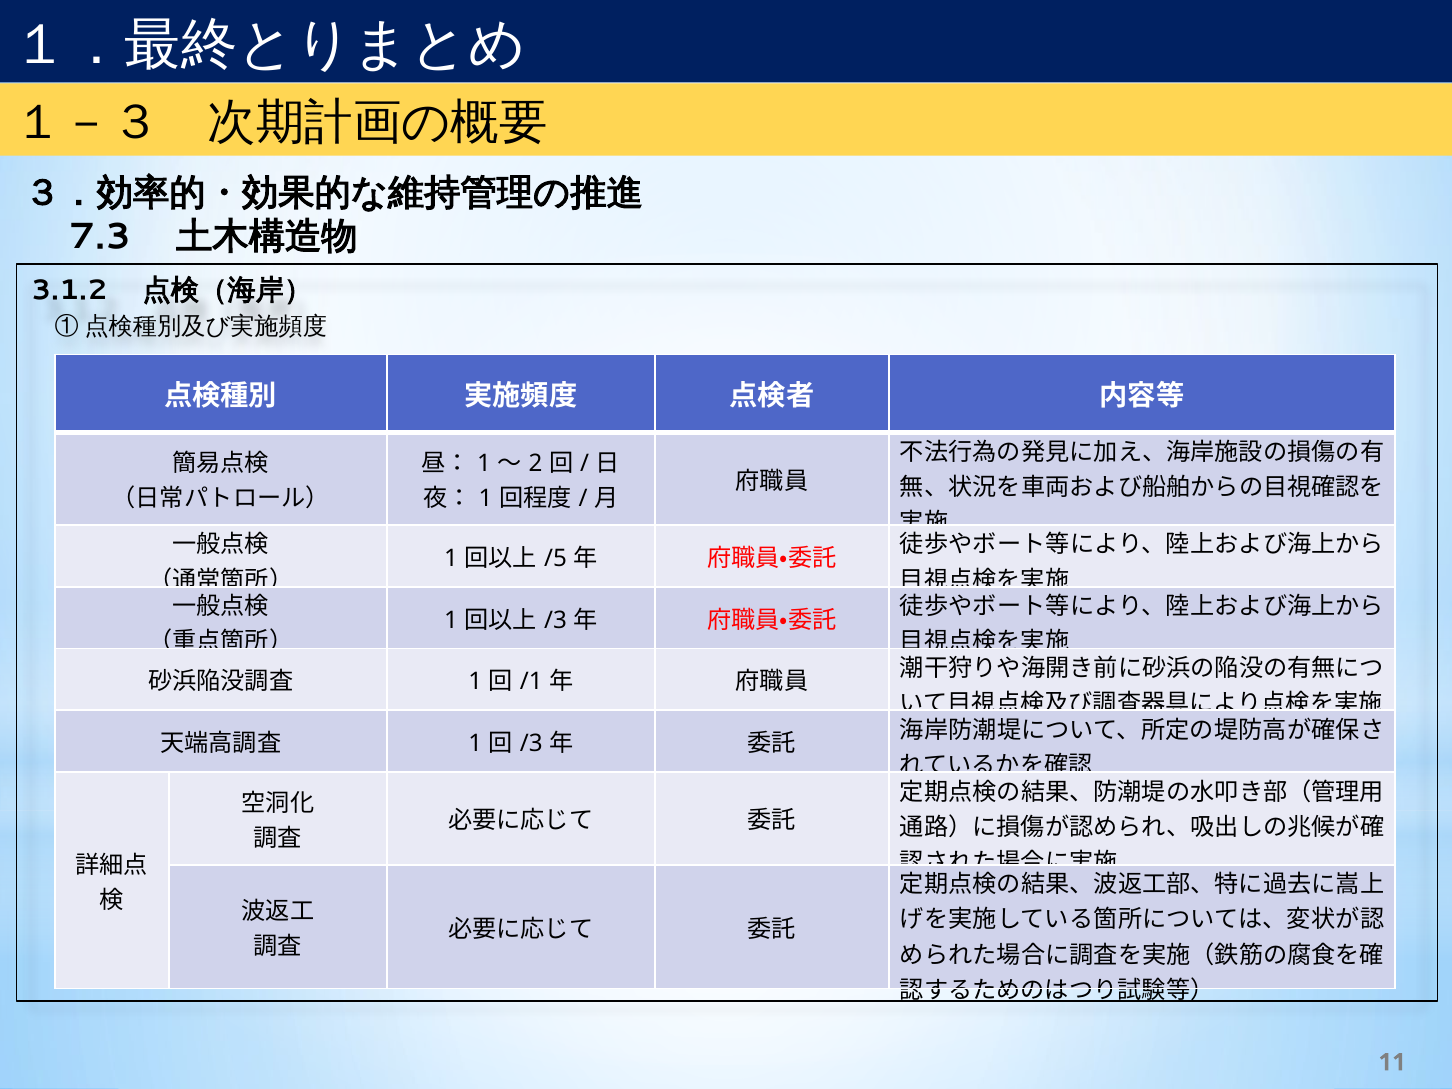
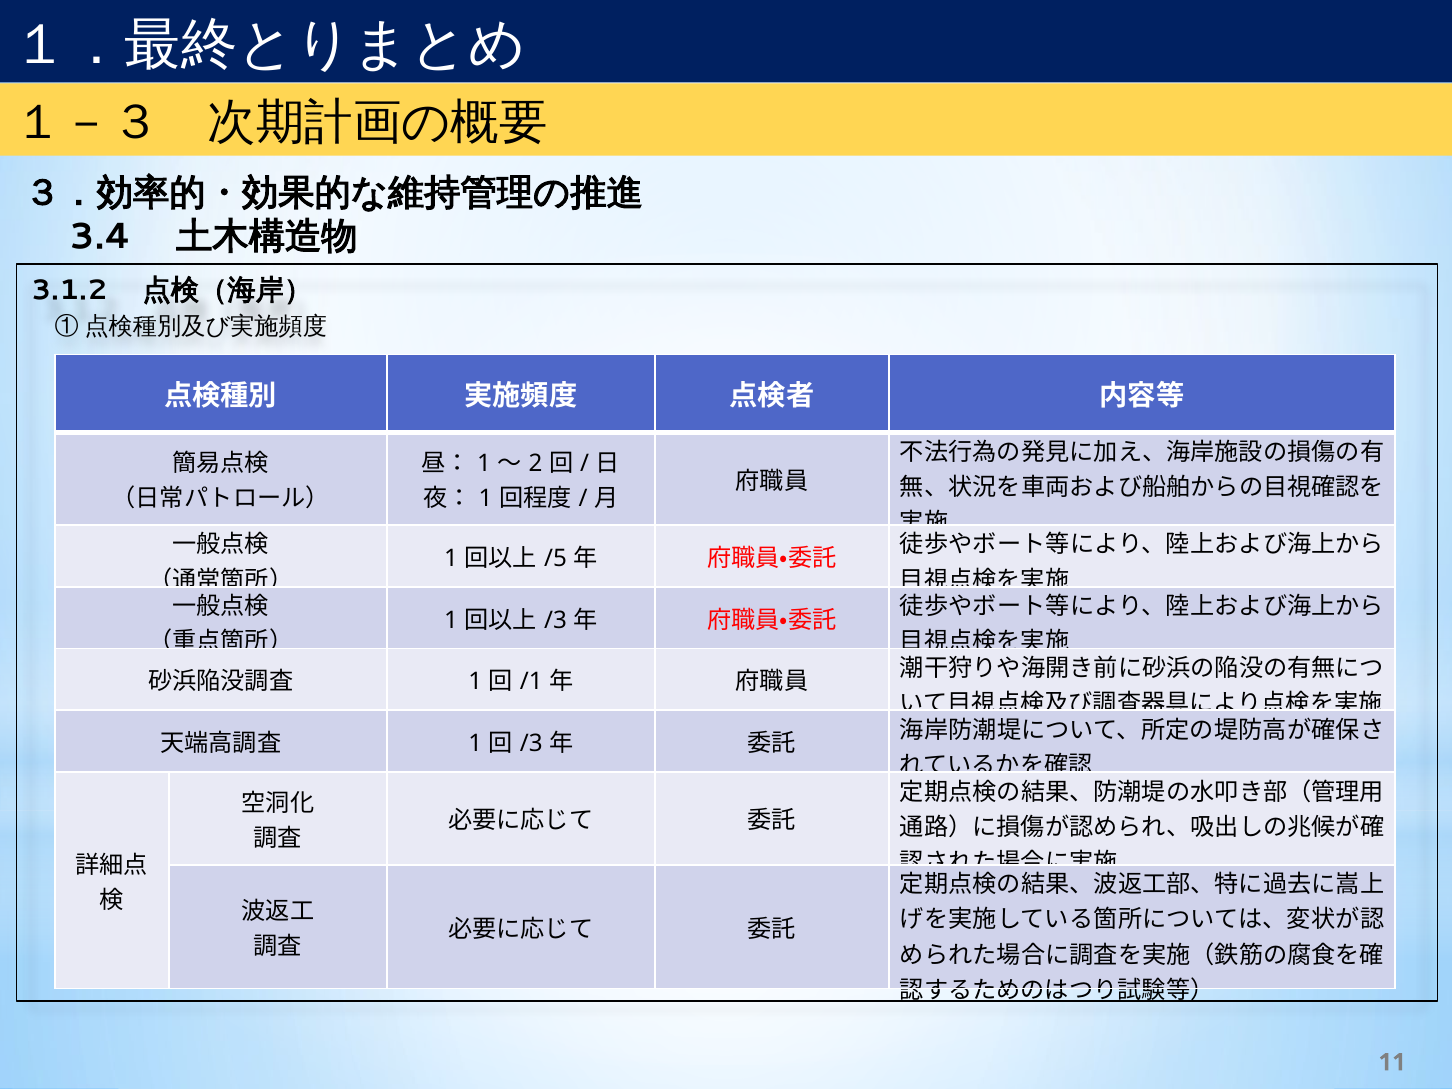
7.3: 7.3 -> 3.4
